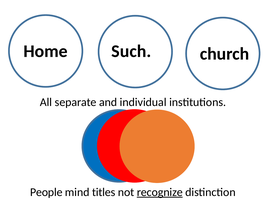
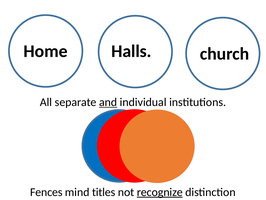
Such: Such -> Halls
and underline: none -> present
People: People -> Fences
